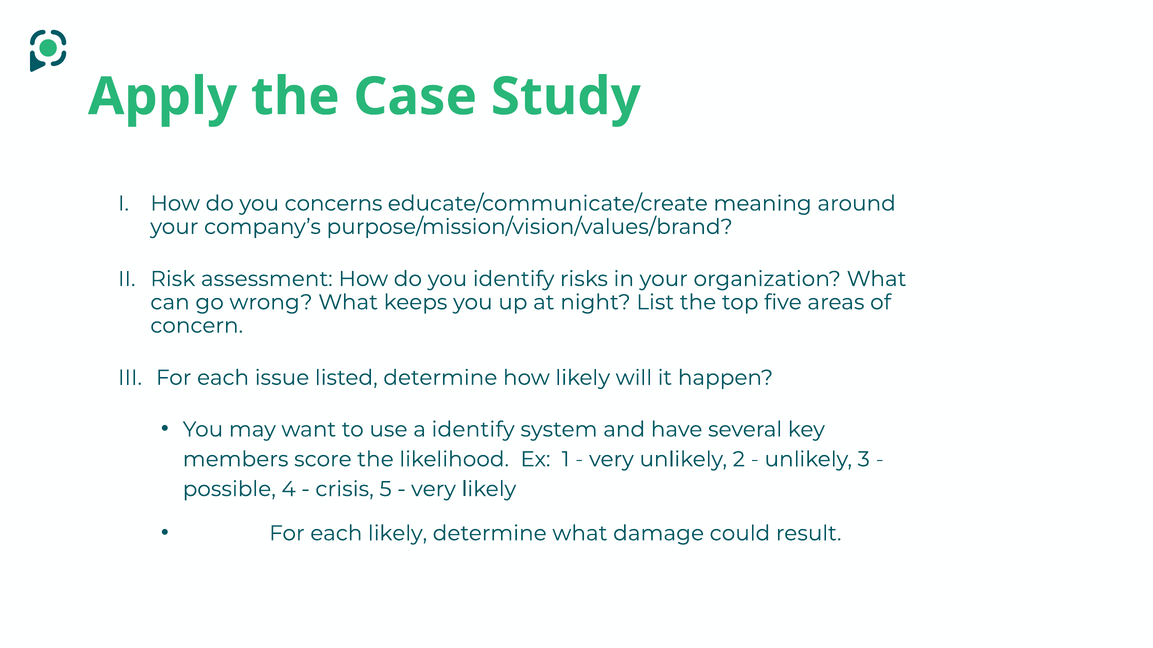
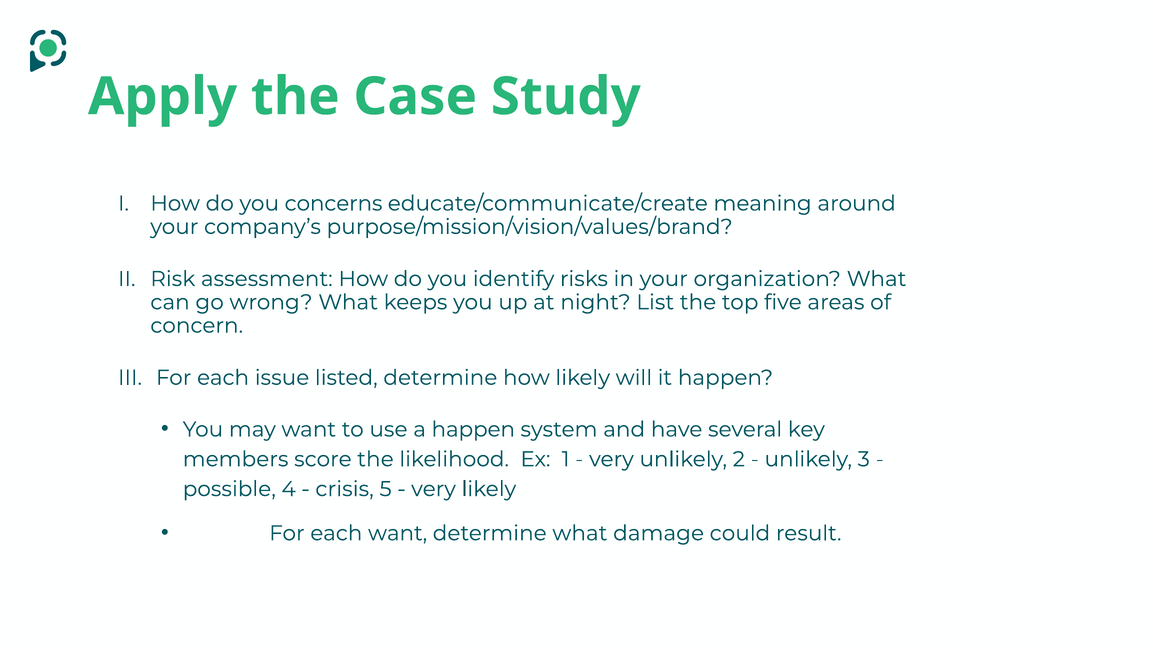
a identify: identify -> happen
each likely: likely -> want
